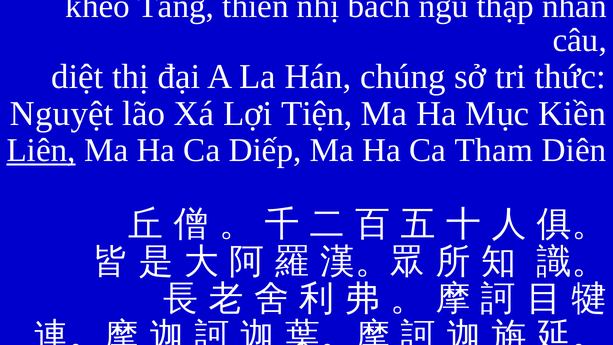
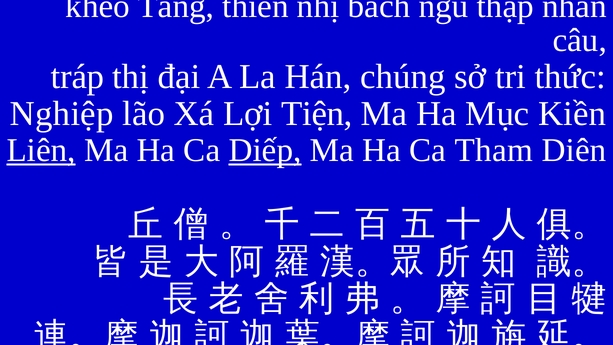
diệt: diệt -> tráp
Nguyệt: Nguyệt -> Nghiệp
Diếp underline: none -> present
